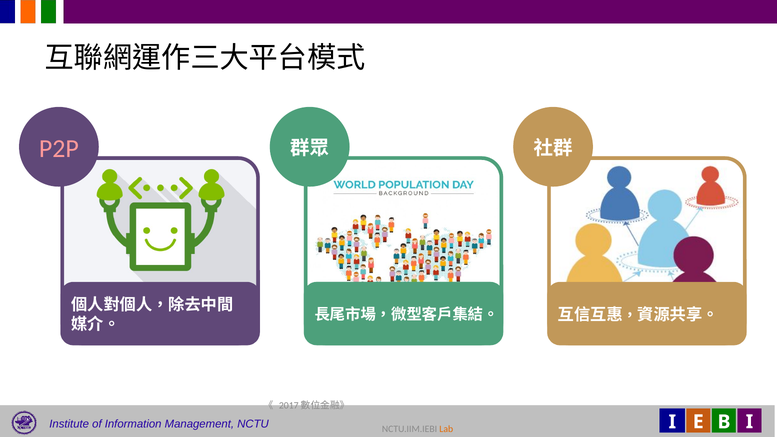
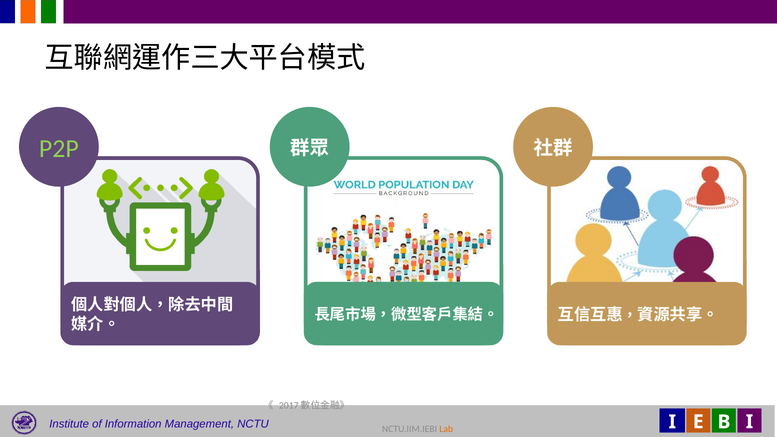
P2P colour: pink -> light green
